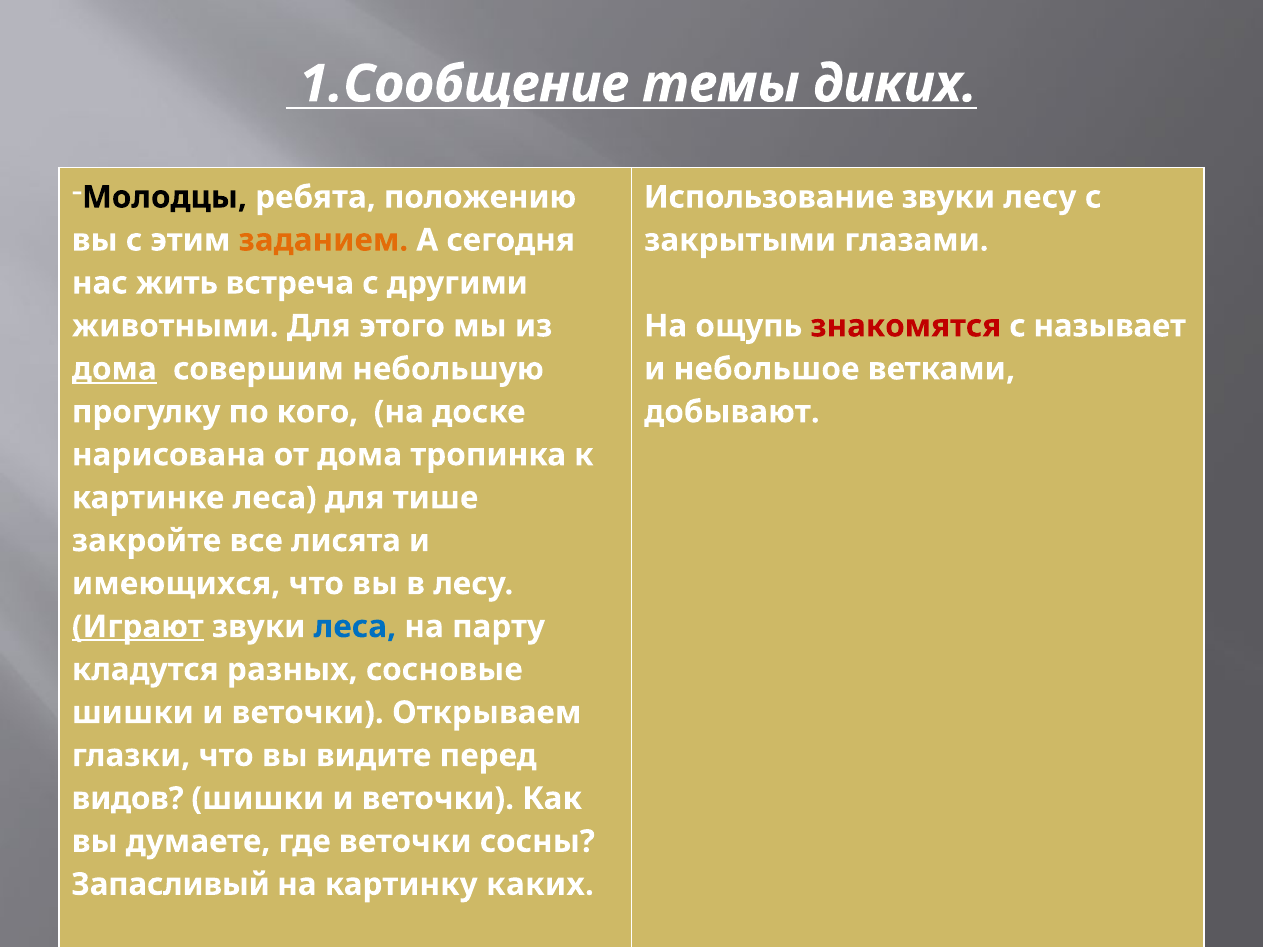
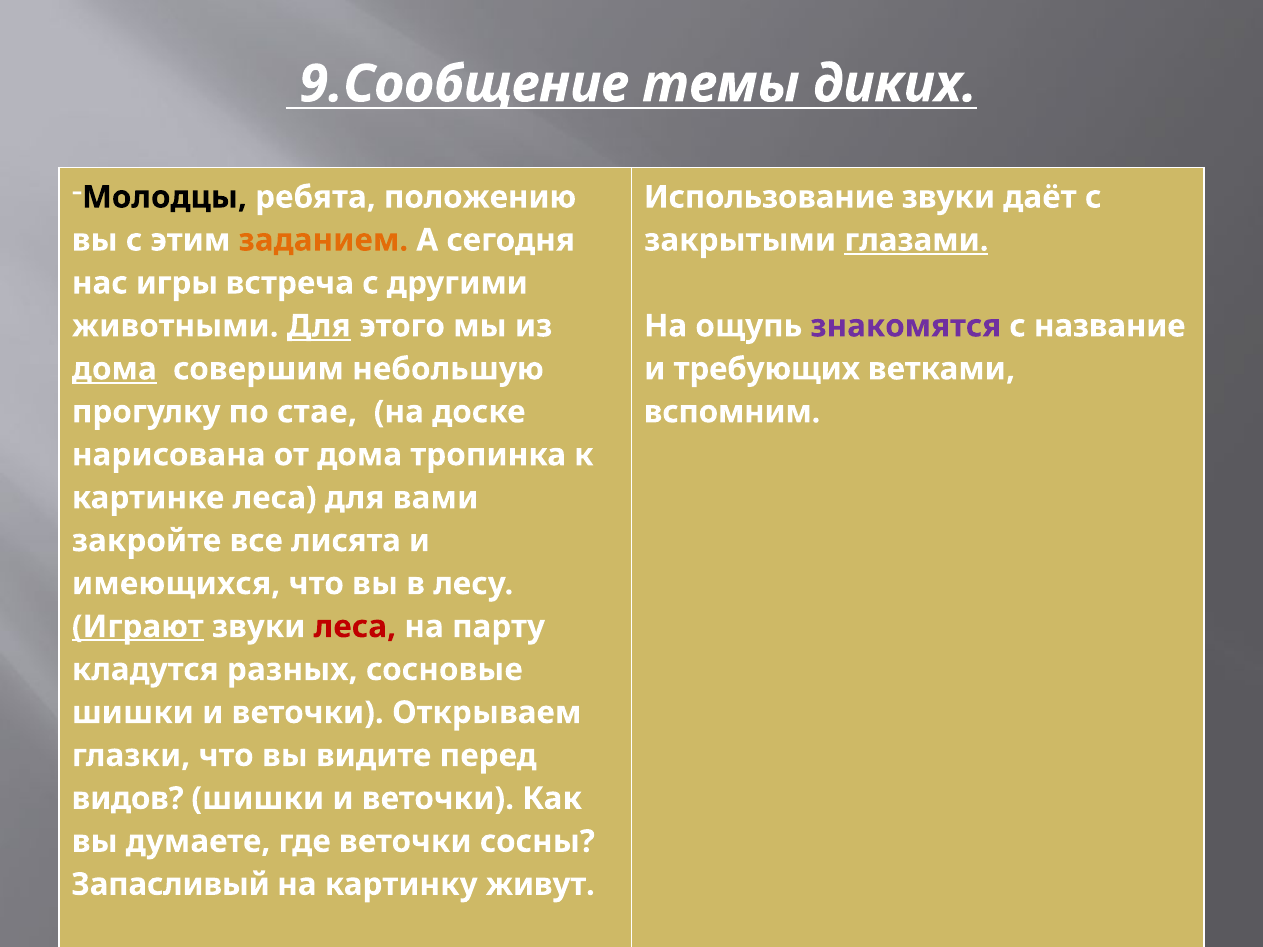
1.Сообщение: 1.Сообщение -> 9.Сообщение
звуки лесу: лесу -> даёт
глазами underline: none -> present
жить: жить -> игры
Для at (319, 326) underline: none -> present
знакомятся colour: red -> purple
называет: называет -> название
небольшое: небольшое -> требующих
кого: кого -> стае
добывают: добывают -> вспомним
тише: тише -> вами
леса at (355, 627) colour: blue -> red
каких: каких -> живут
